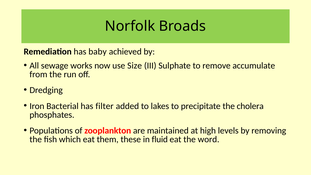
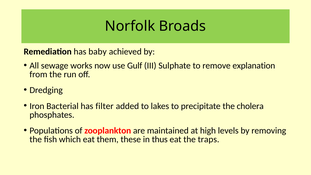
Size: Size -> Gulf
accumulate: accumulate -> explanation
fluid: fluid -> thus
word: word -> traps
